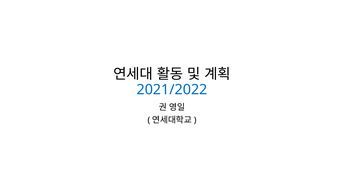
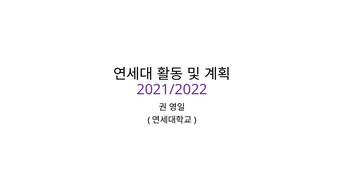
2021/2022 colour: blue -> purple
